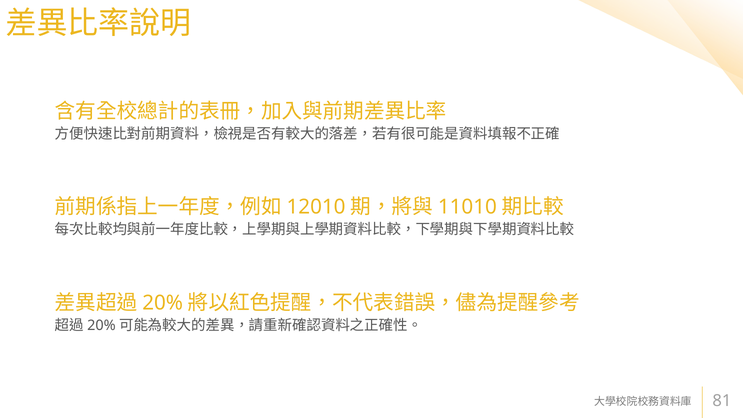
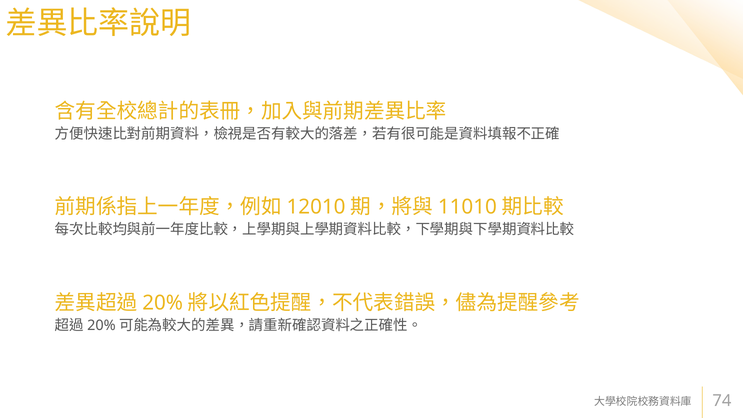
81: 81 -> 74
